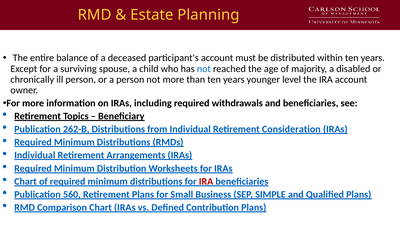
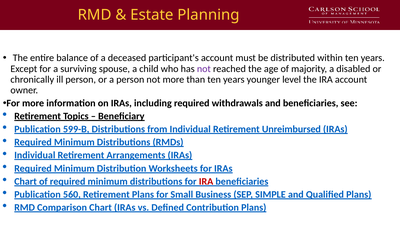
not at (204, 69) colour: blue -> purple
262-B: 262-B -> 599-B
Consideration: Consideration -> Unreimbursed
